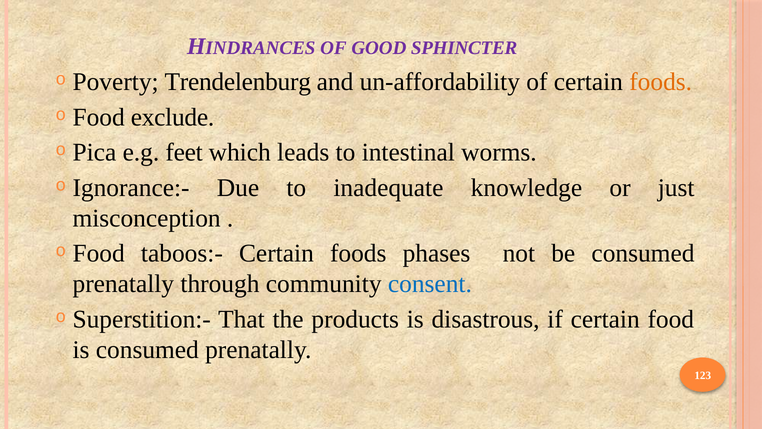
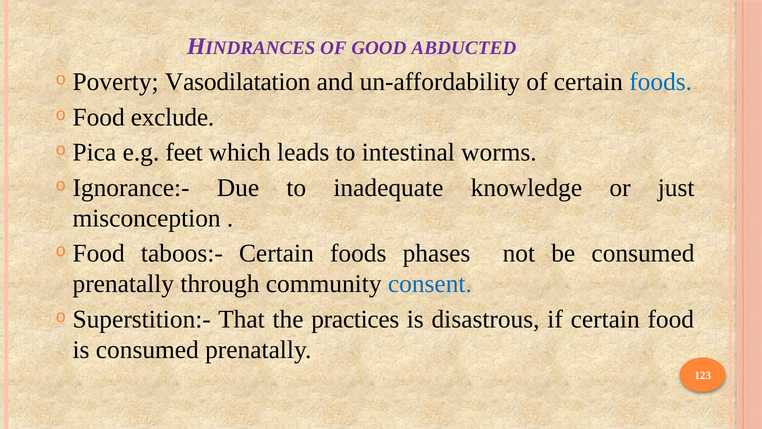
SPHINCTER: SPHINCTER -> ABDUCTED
Trendelenburg: Trendelenburg -> Vasodilatation
foods at (661, 82) colour: orange -> blue
products: products -> practices
